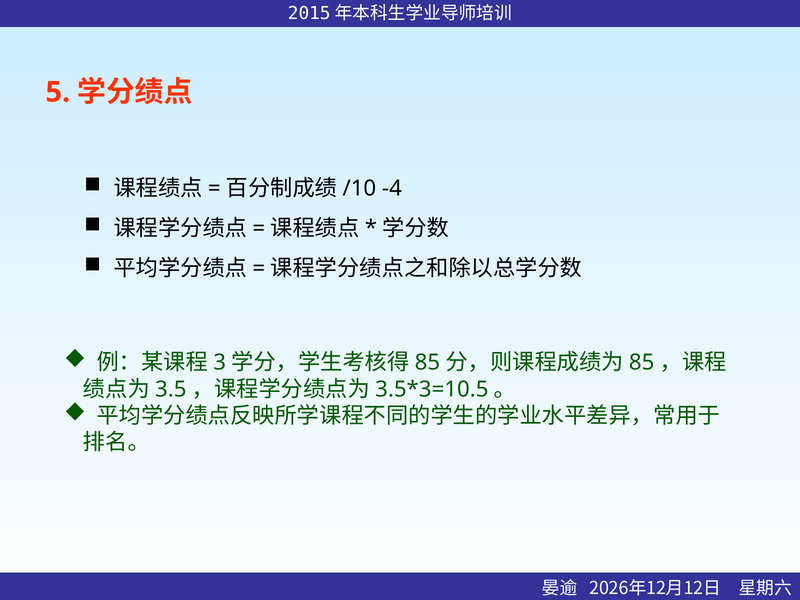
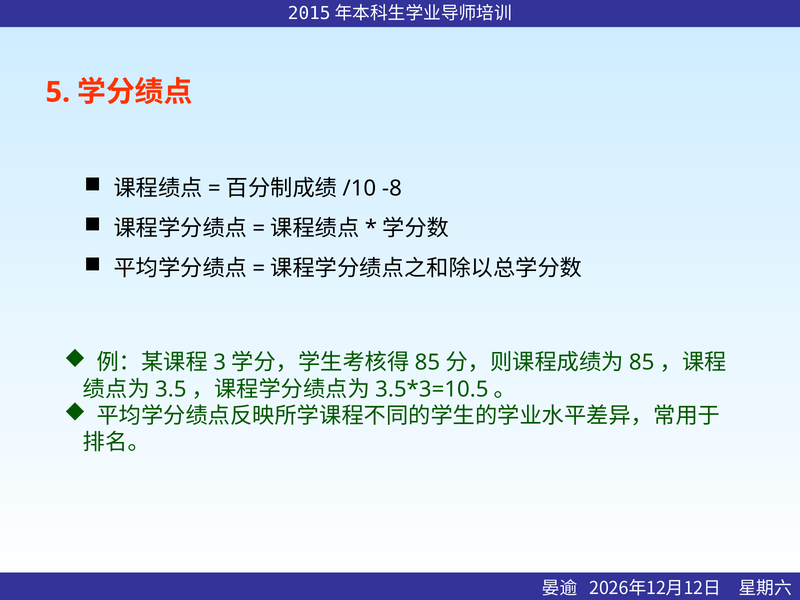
-4: -4 -> -8
